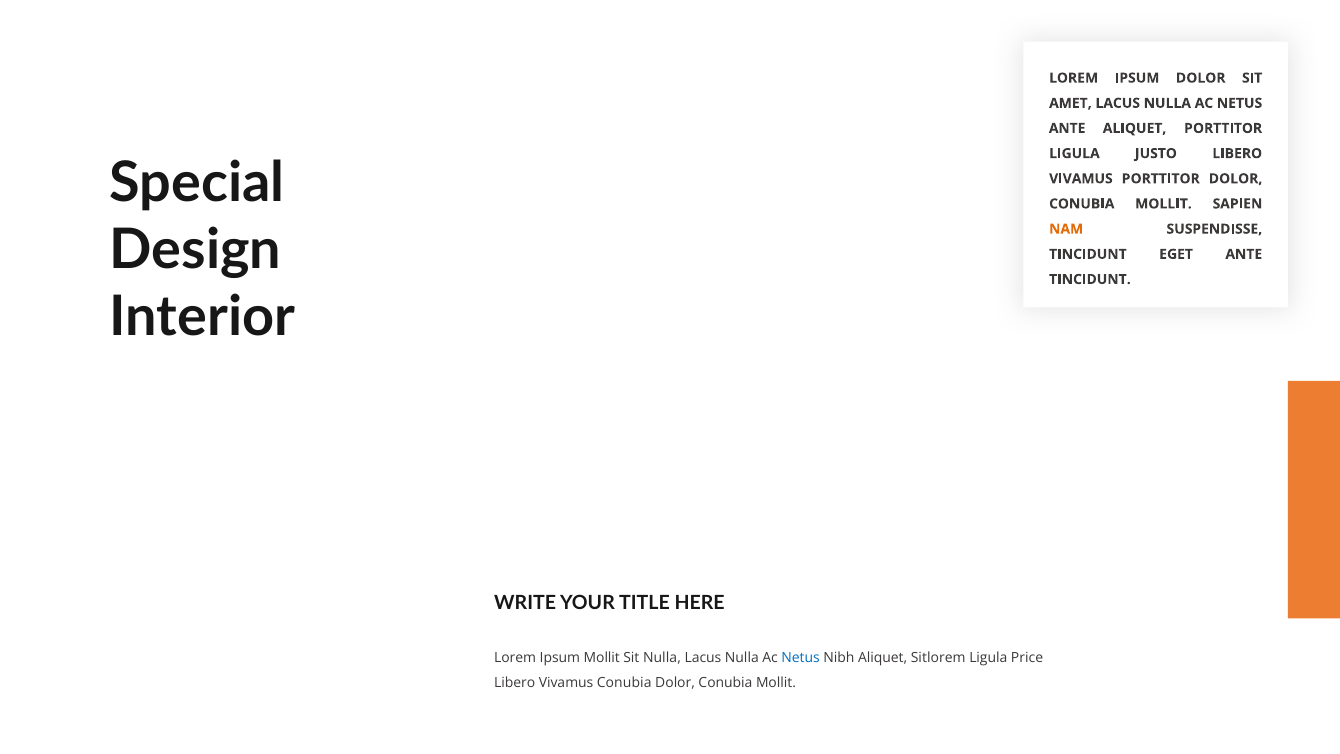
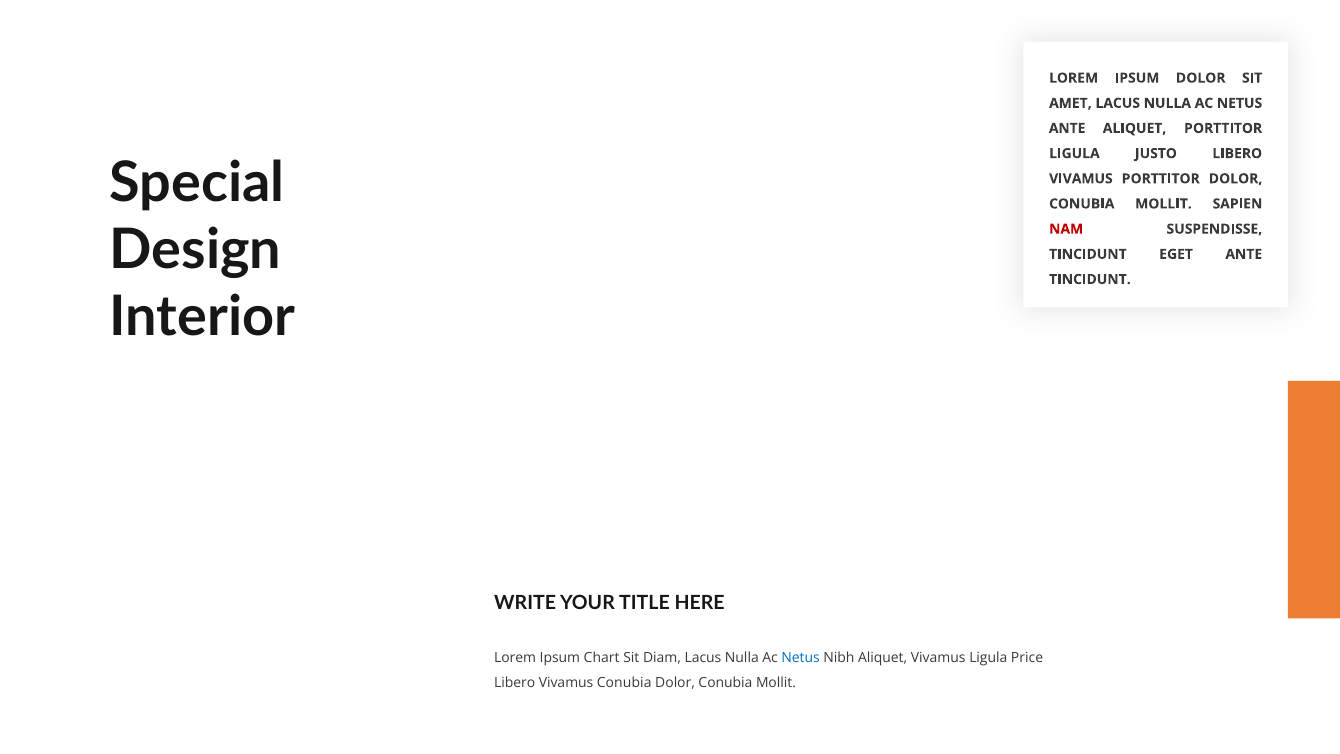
NAM colour: orange -> red
Ipsum Mollit: Mollit -> Chart
Sit Nulla: Nulla -> Diam
Aliquet Sitlorem: Sitlorem -> Vivamus
